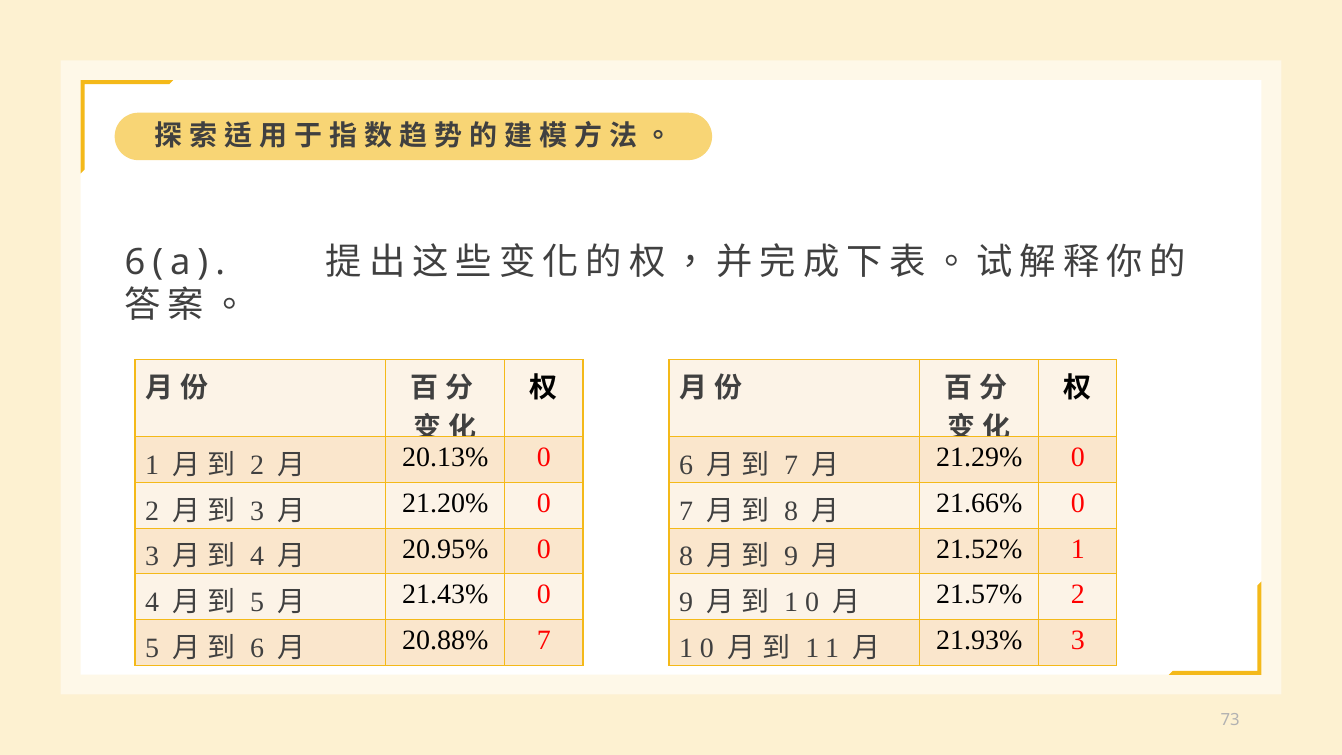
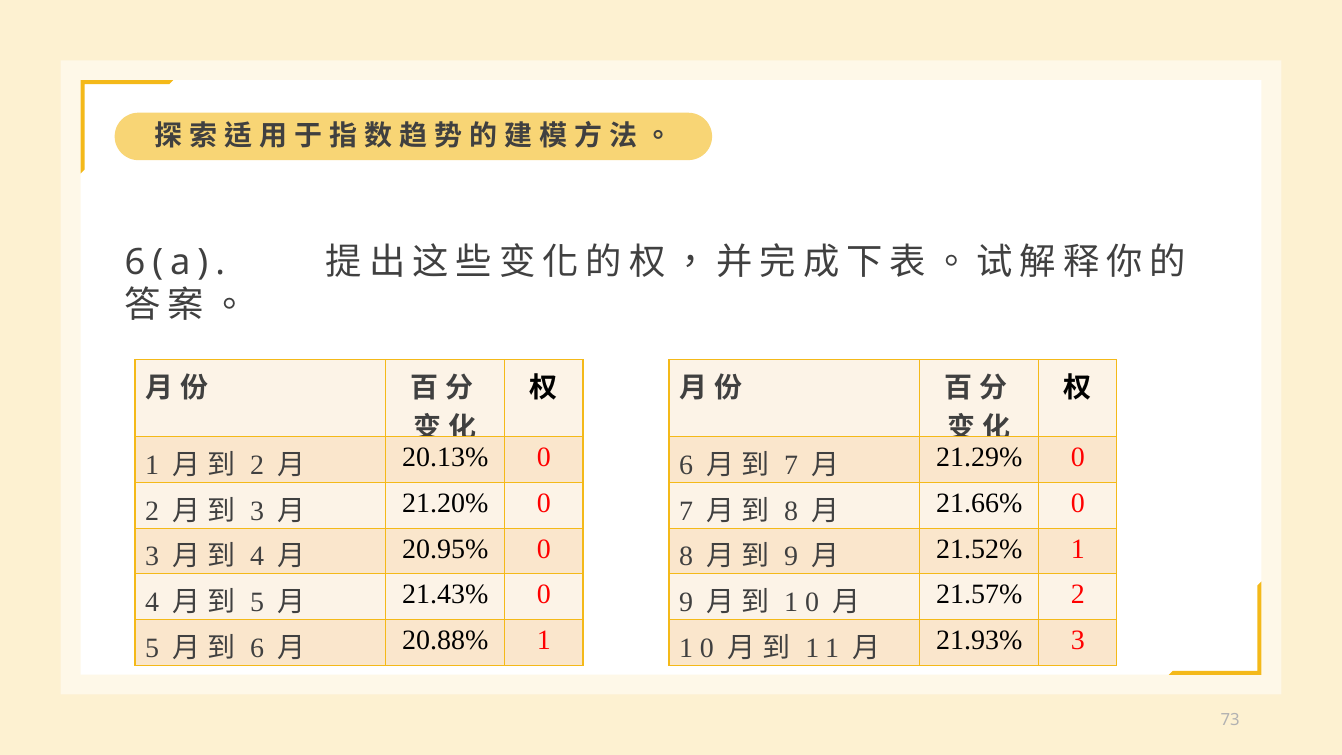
20.88% 7: 7 -> 1
